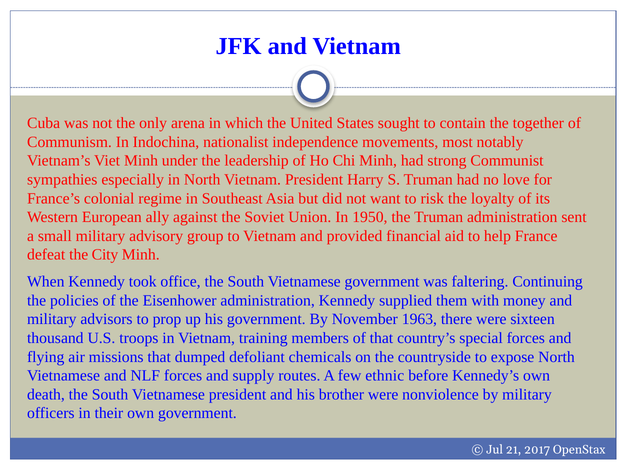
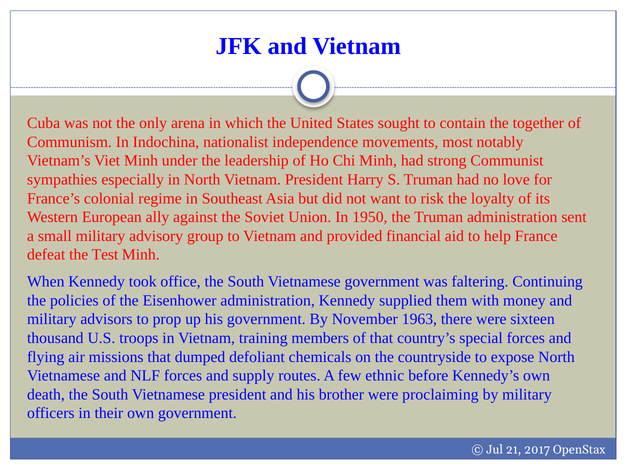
City: City -> Test
nonviolence: nonviolence -> proclaiming
